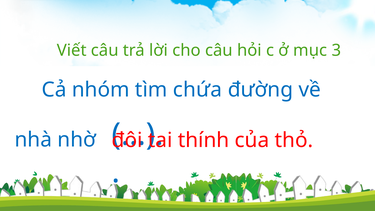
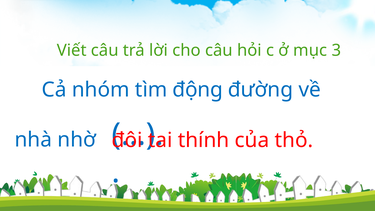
chứa: chứa -> động
